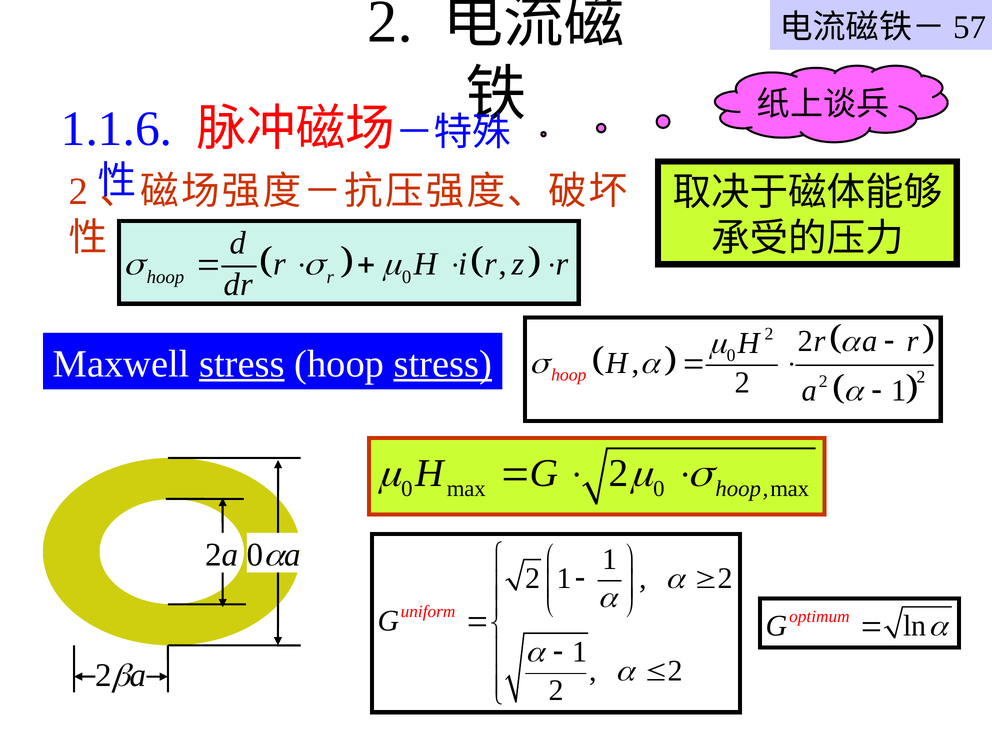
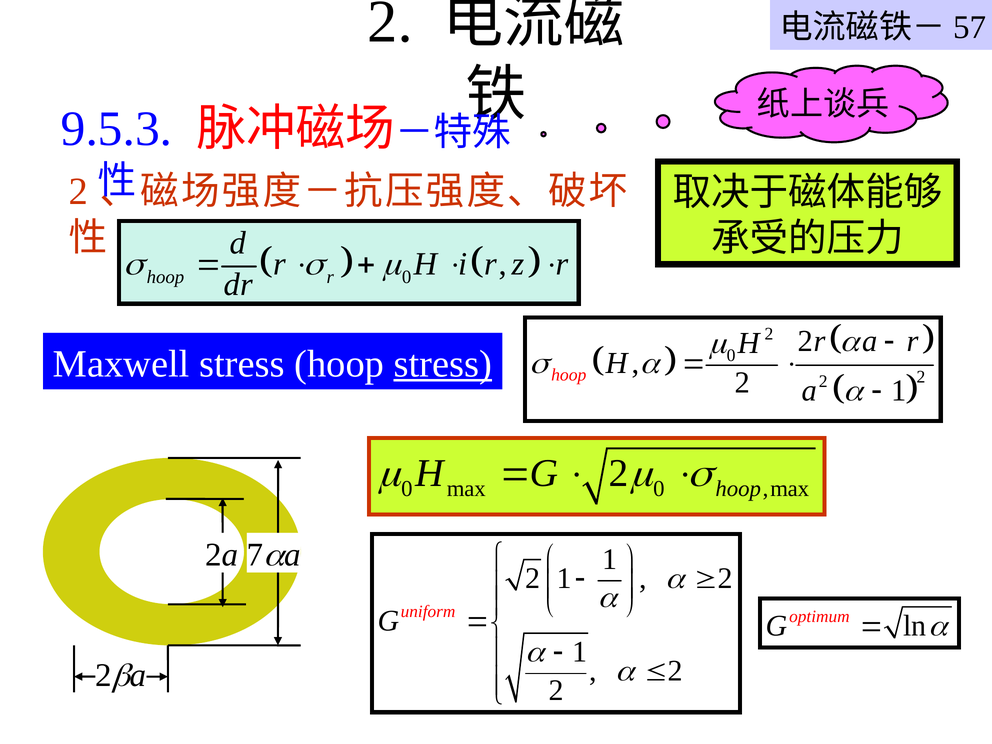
1.1.6: 1.1.6 -> 9.5.3
stress at (242, 364) underline: present -> none
2a 0: 0 -> 7
